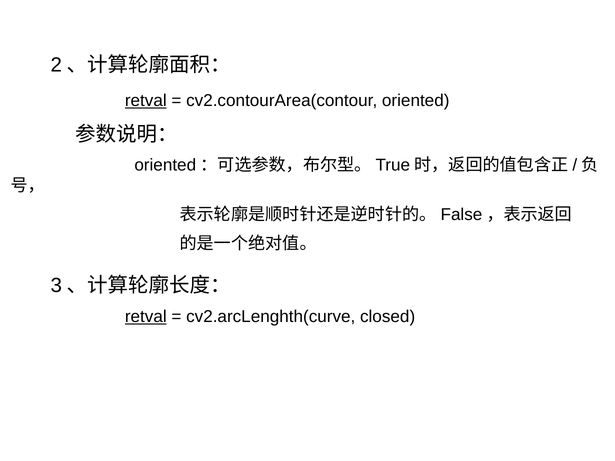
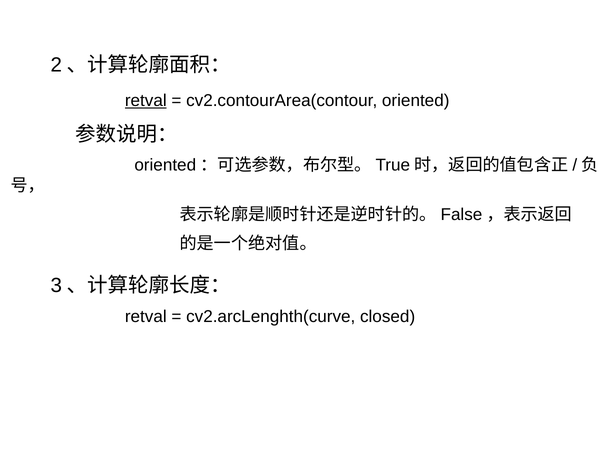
retval at (146, 317) underline: present -> none
